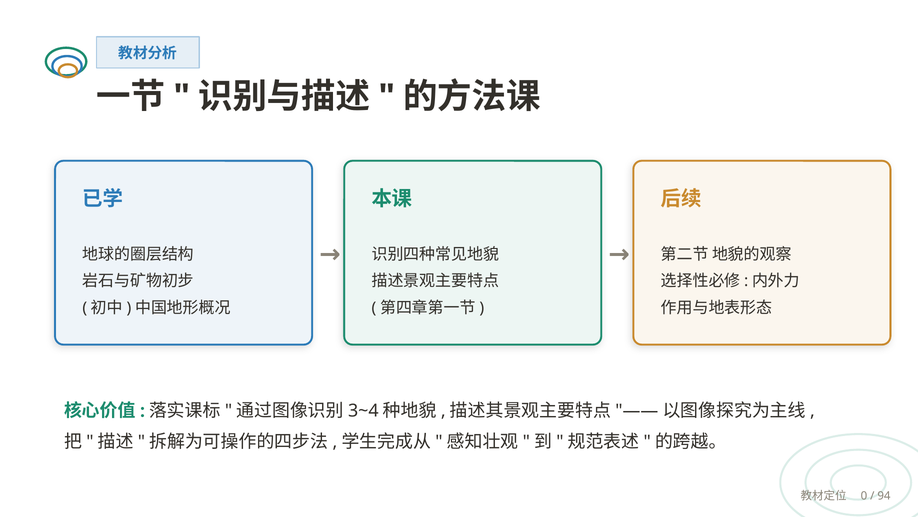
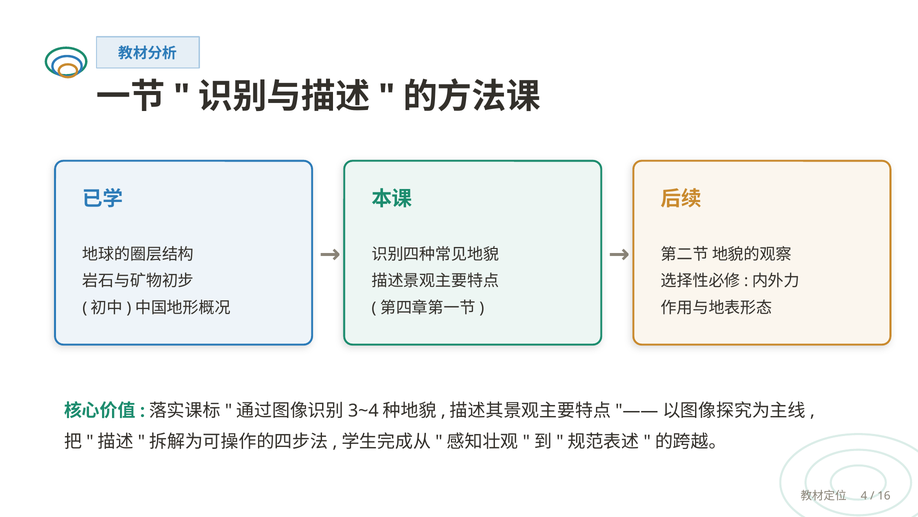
0: 0 -> 4
94: 94 -> 16
